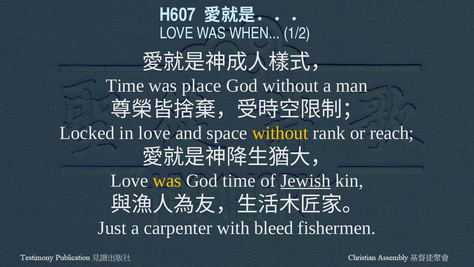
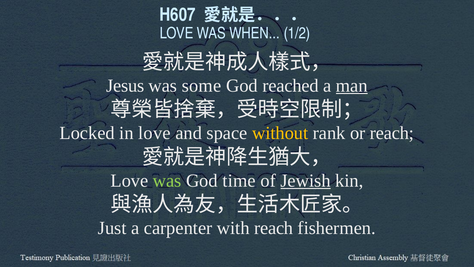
Time at (125, 86): Time -> Jesus
place: place -> some
God without: without -> reached
man underline: none -> present
was at (167, 180) colour: yellow -> light green
with bleed: bleed -> reach
